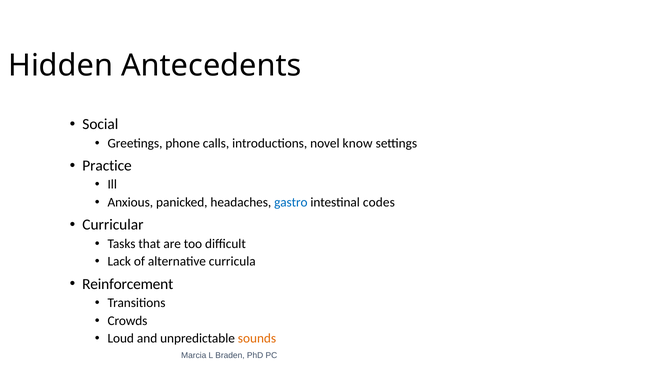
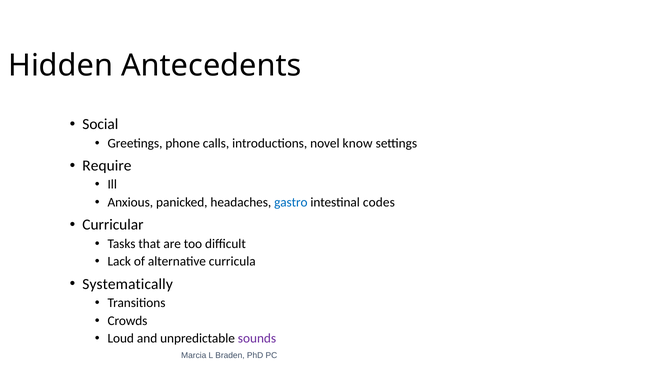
Practice: Practice -> Require
Reinforcement: Reinforcement -> Systematically
sounds colour: orange -> purple
